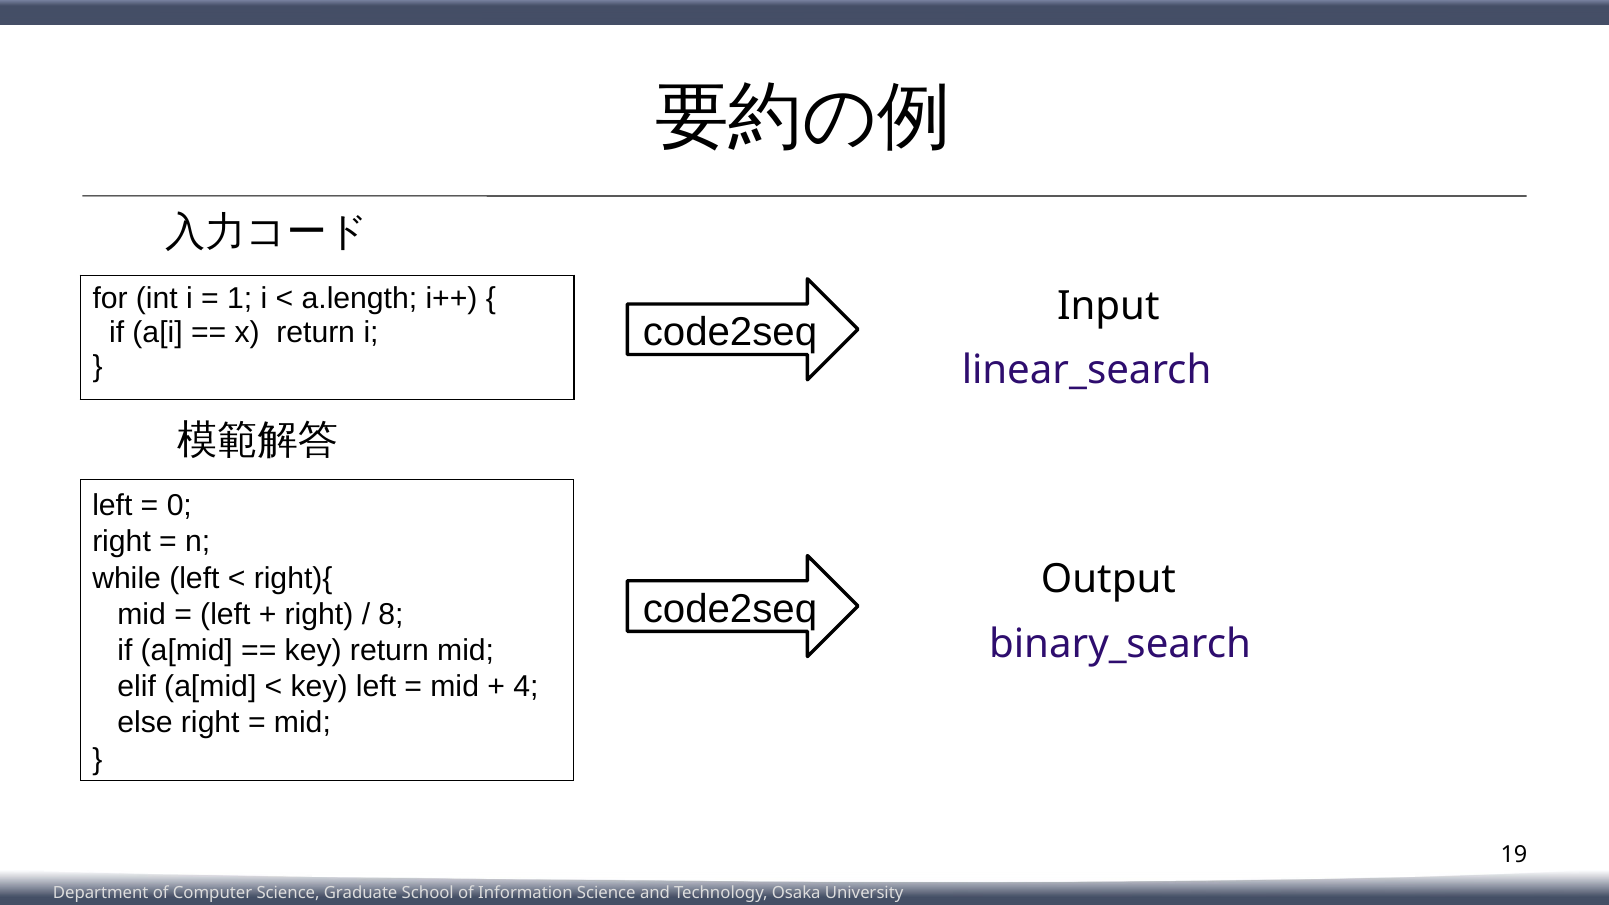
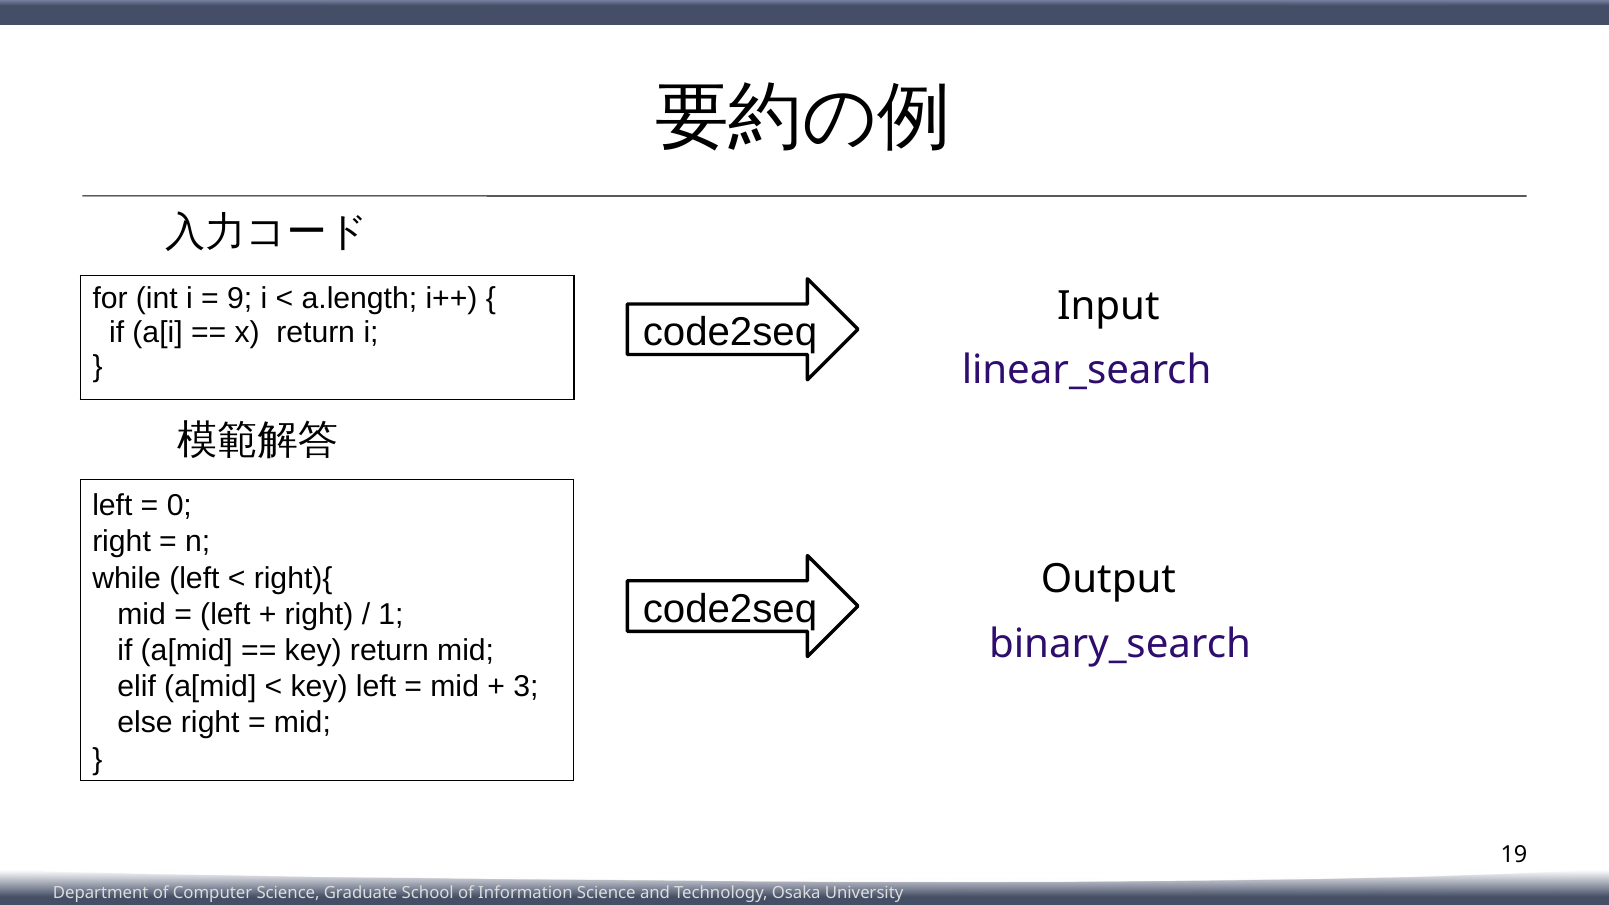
1: 1 -> 9
8: 8 -> 1
4: 4 -> 3
